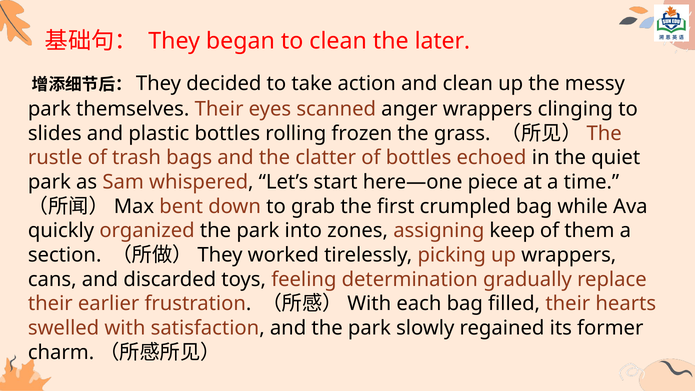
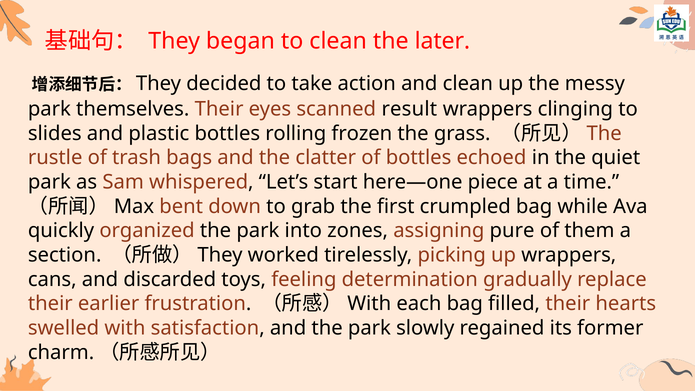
anger: anger -> result
keep: keep -> pure
